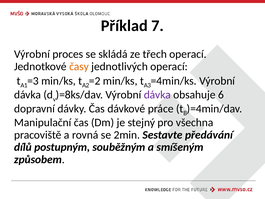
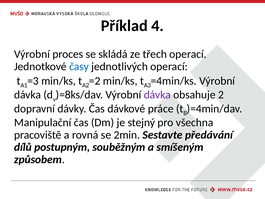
7: 7 -> 4
časy colour: orange -> blue
6: 6 -> 2
